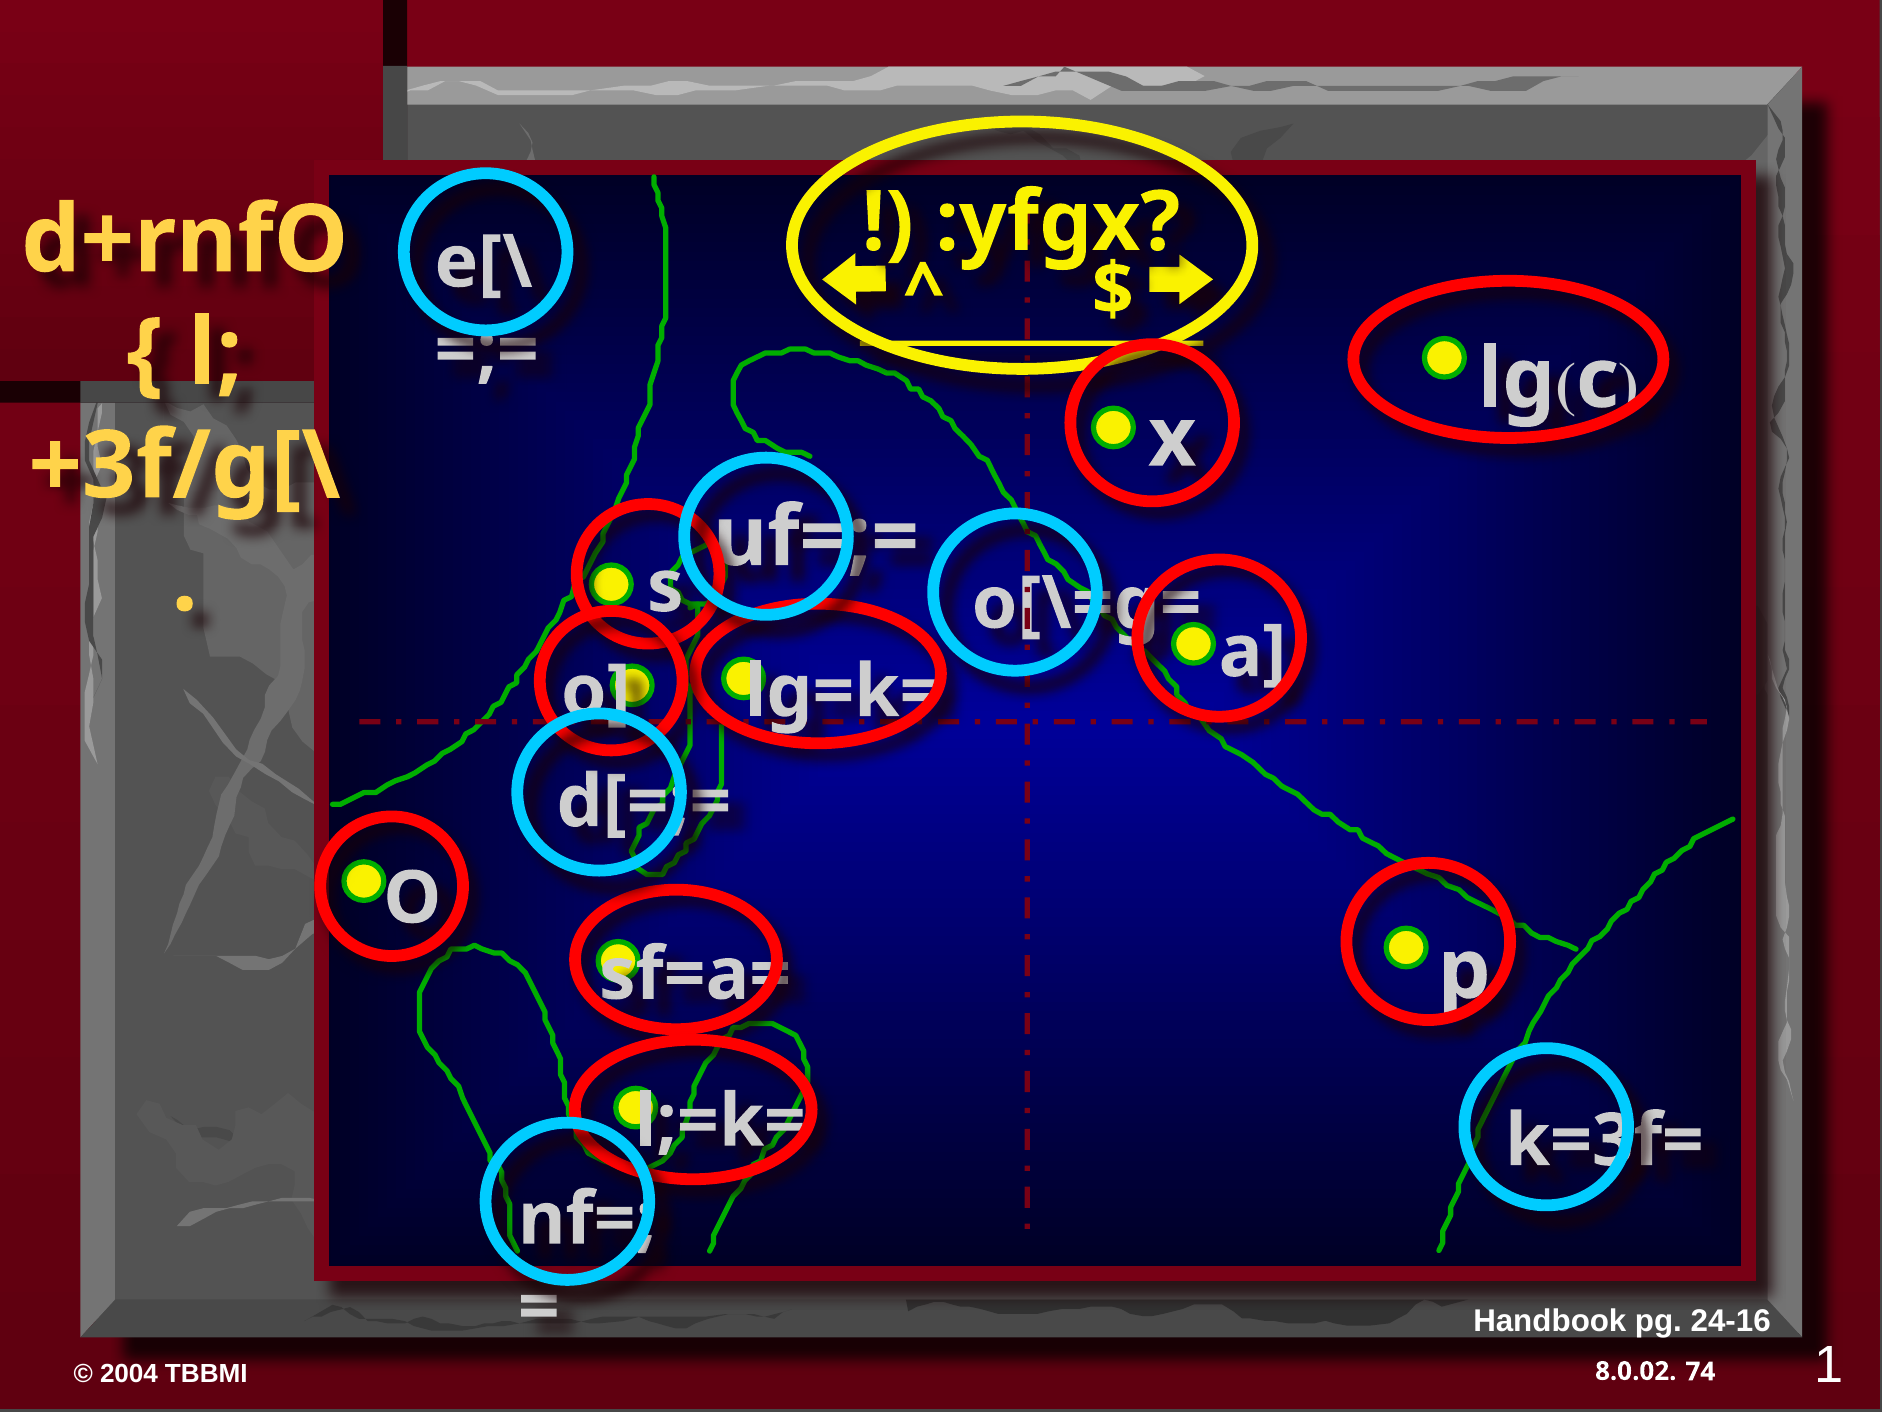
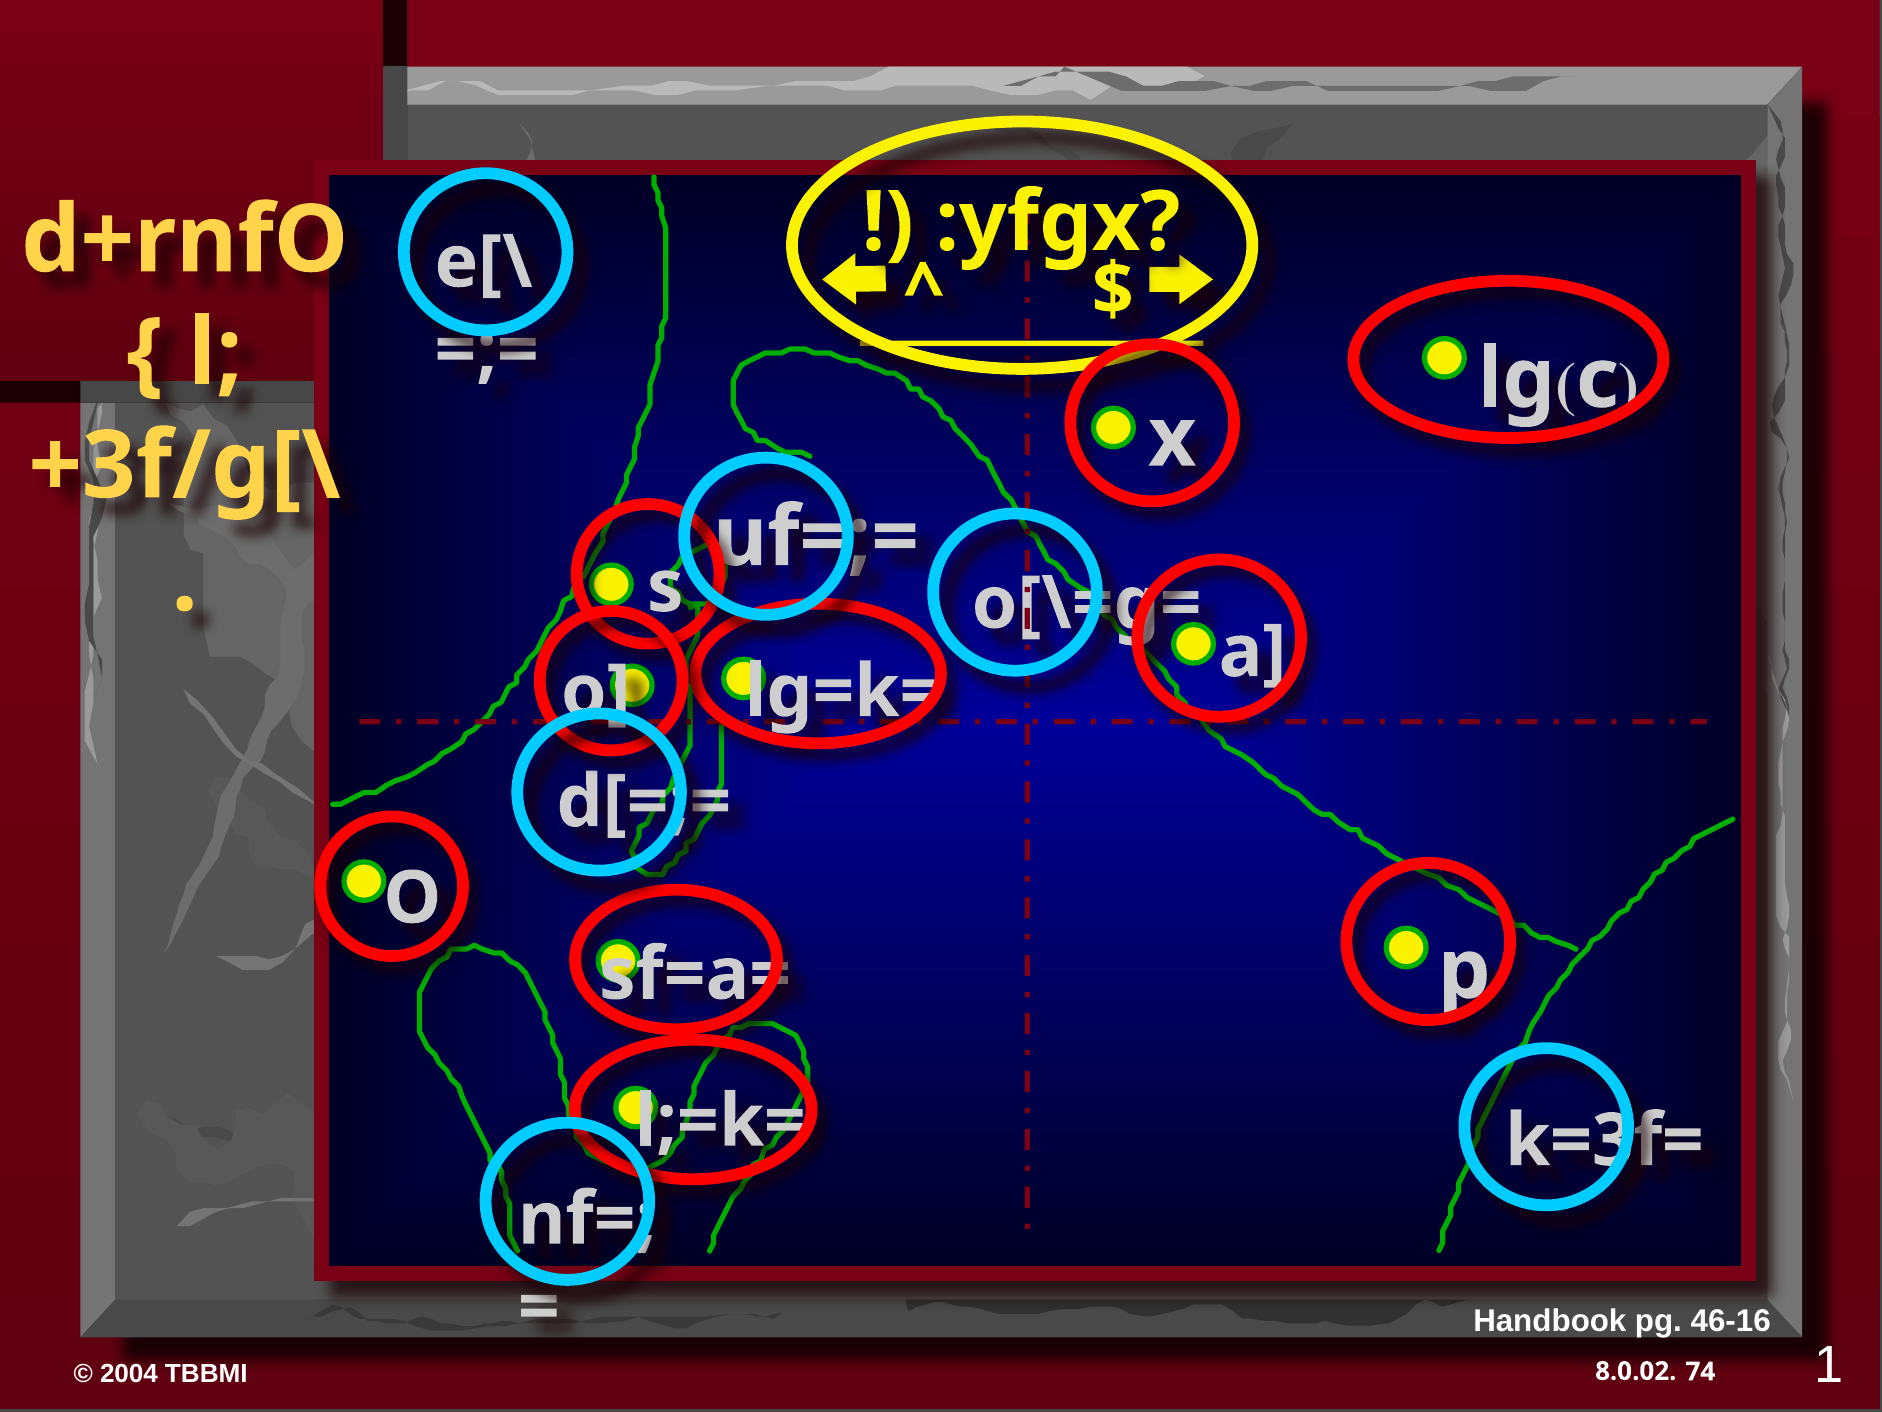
24-16: 24-16 -> 46-16
